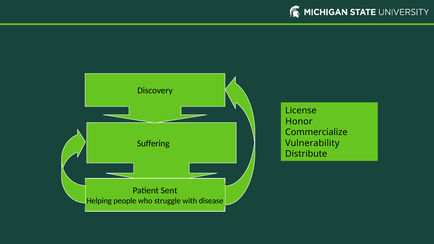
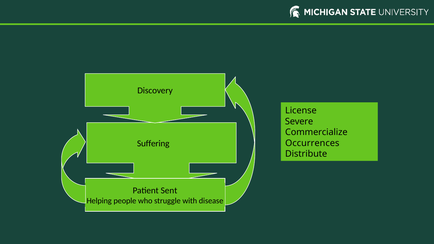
Honor: Honor -> Severe
Vulnerability: Vulnerability -> Occurrences
